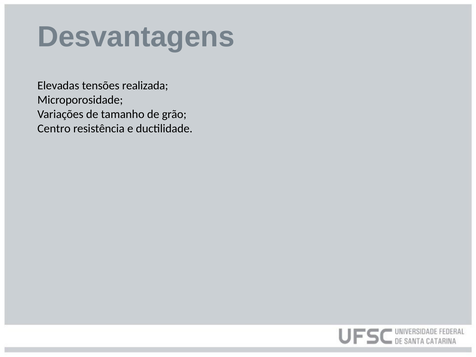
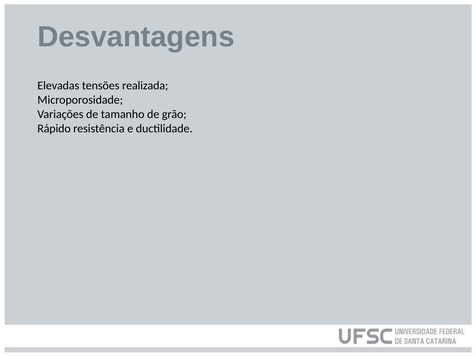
Centro: Centro -> Rápido
